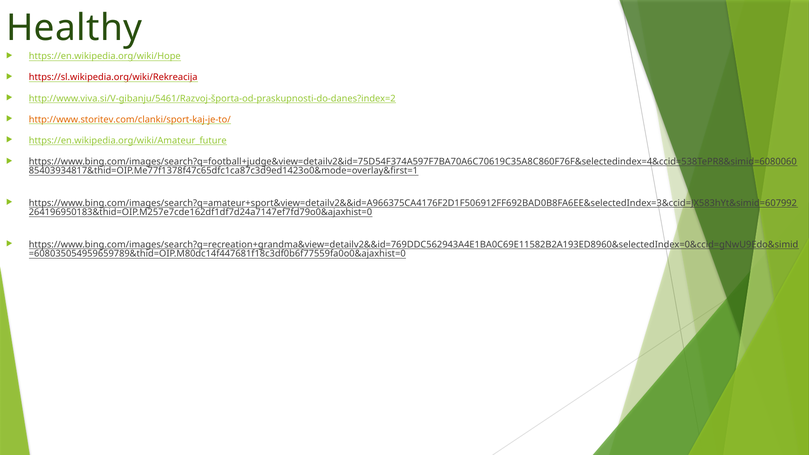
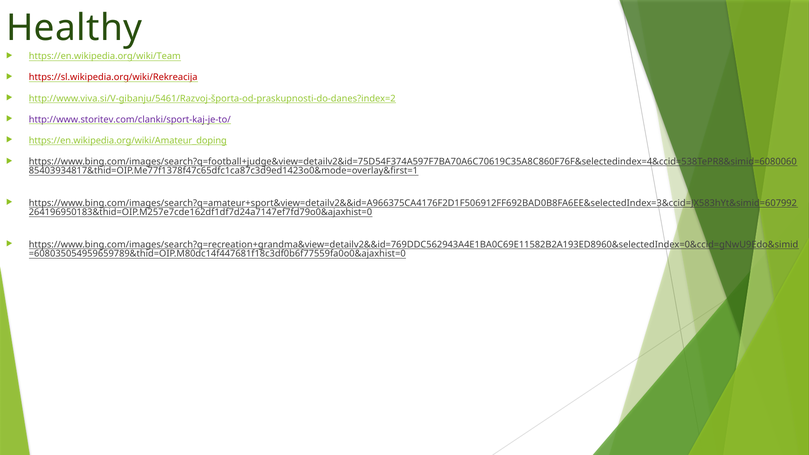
https://en.wikipedia.org/wiki/Hope: https://en.wikipedia.org/wiki/Hope -> https://en.wikipedia.org/wiki/Team
http://www.storitev.com/clanki/sport-kaj-je-to/ colour: orange -> purple
https://en.wikipedia.org/wiki/Amateur_future: https://en.wikipedia.org/wiki/Amateur_future -> https://en.wikipedia.org/wiki/Amateur_doping
